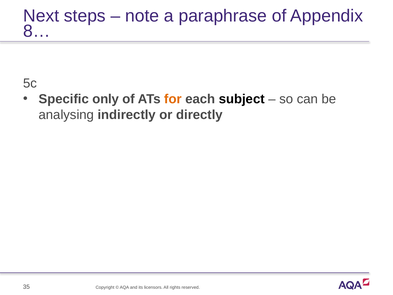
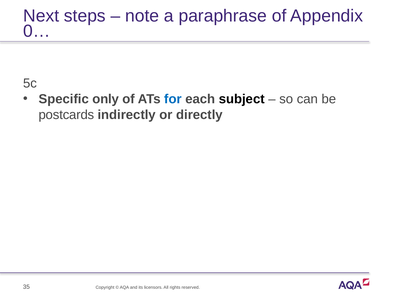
8…: 8… -> 0…
for colour: orange -> blue
analysing: analysing -> postcards
